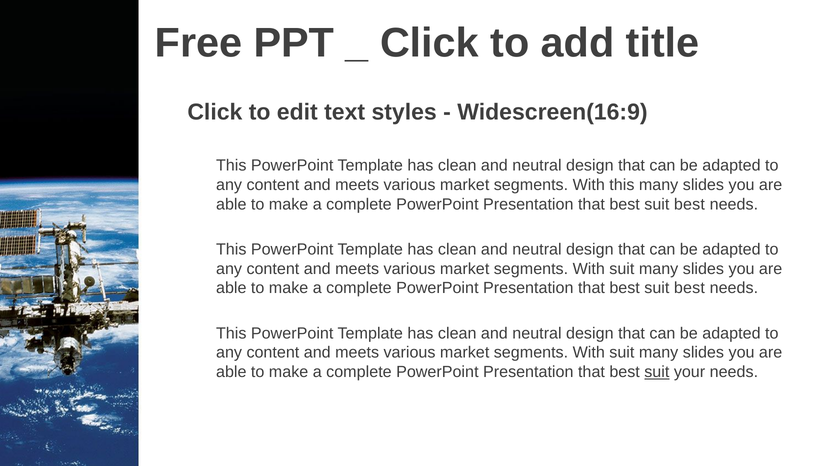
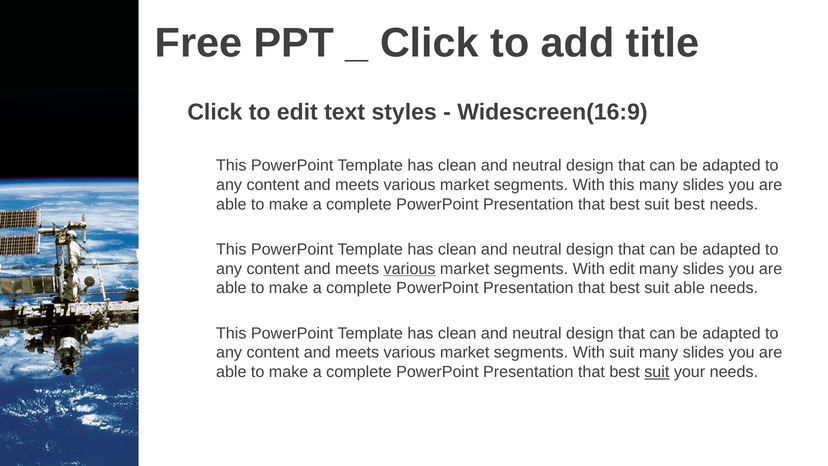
various at (410, 269) underline: none -> present
suit at (622, 269): suit -> edit
best at (689, 288): best -> able
